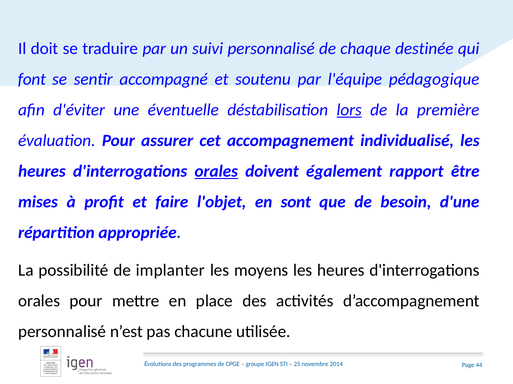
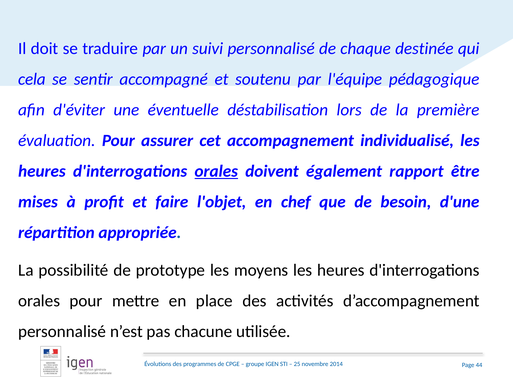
font: font -> cela
lors underline: present -> none
sont: sont -> chef
implanter: implanter -> prototype
